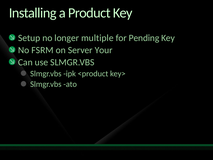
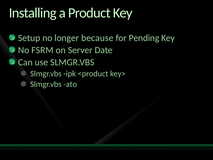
multiple: multiple -> because
Your: Your -> Date
